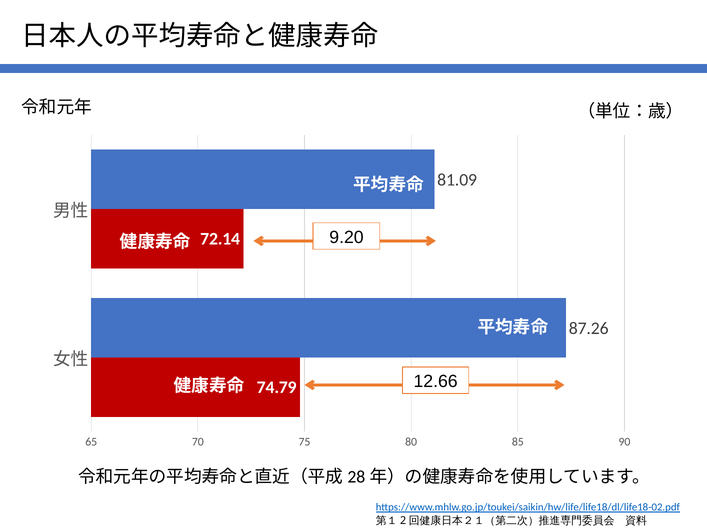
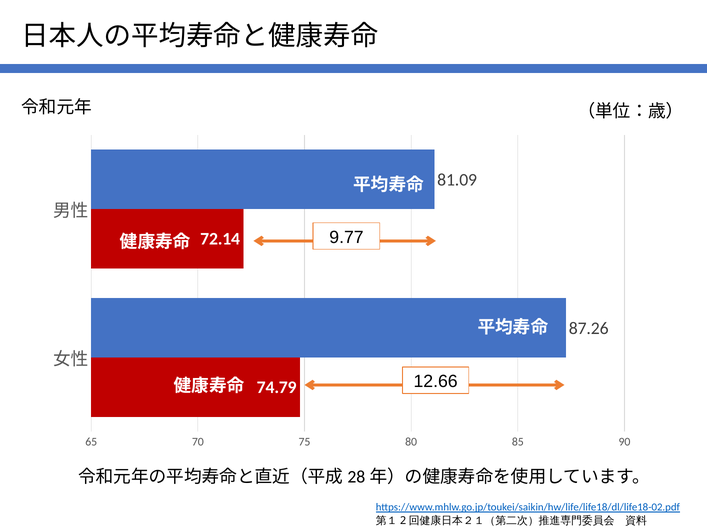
9.20: 9.20 -> 9.77
